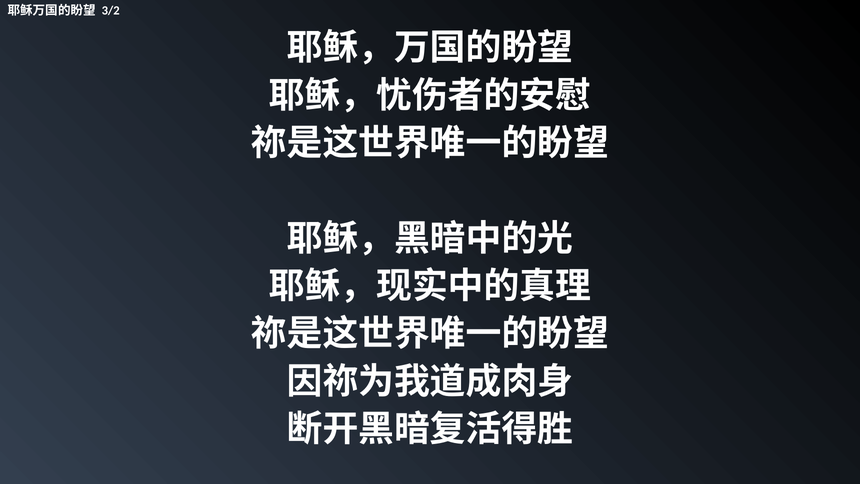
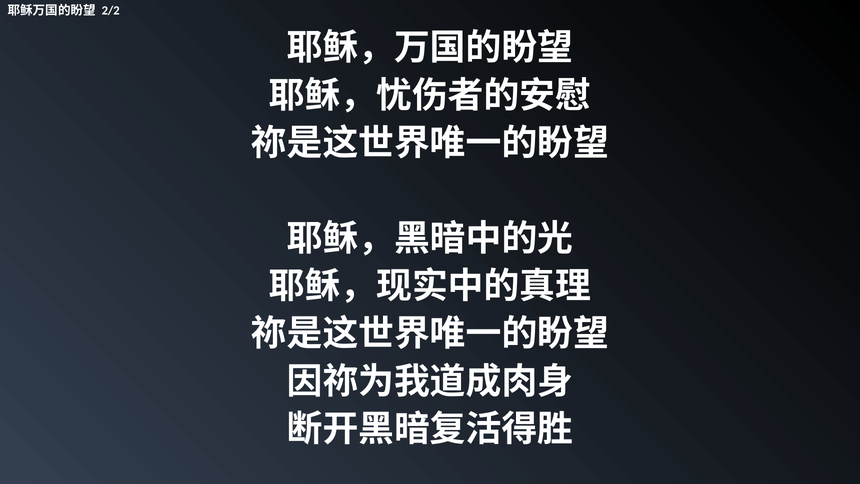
3/2: 3/2 -> 2/2
